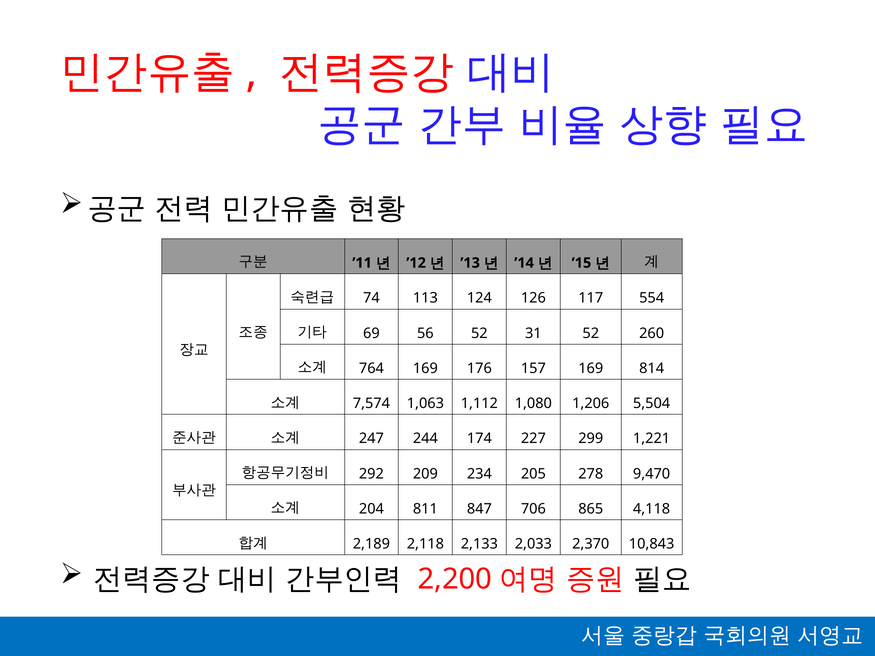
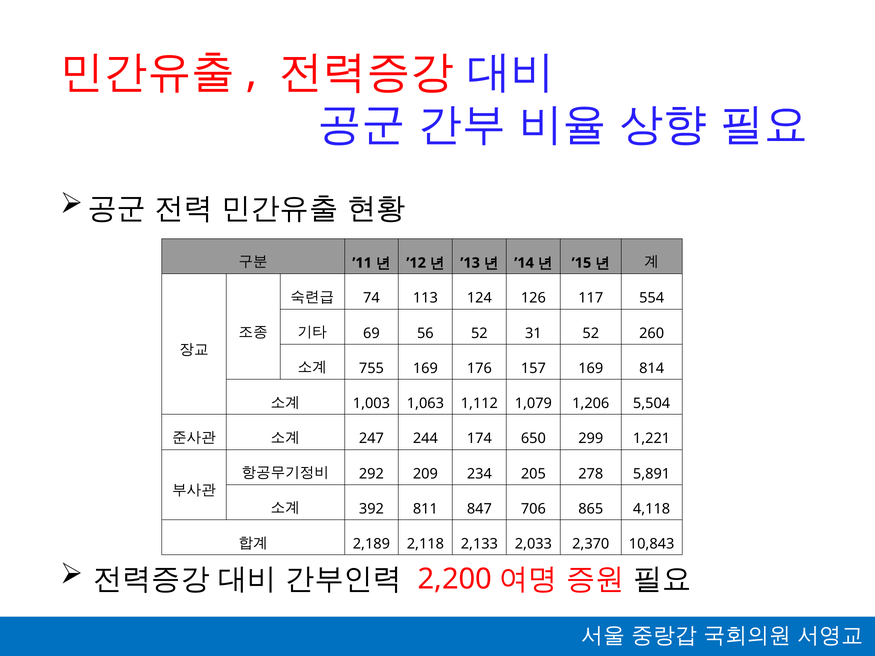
764: 764 -> 755
7,574: 7,574 -> 1,003
1,080: 1,080 -> 1,079
227: 227 -> 650
9,470: 9,470 -> 5,891
204: 204 -> 392
